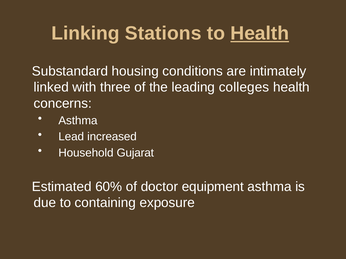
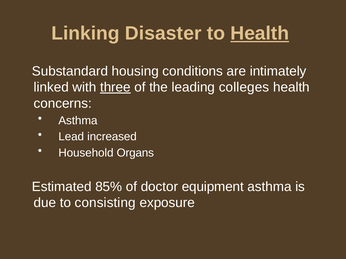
Stations: Stations -> Disaster
three underline: none -> present
Gujarat: Gujarat -> Organs
60%: 60% -> 85%
containing: containing -> consisting
